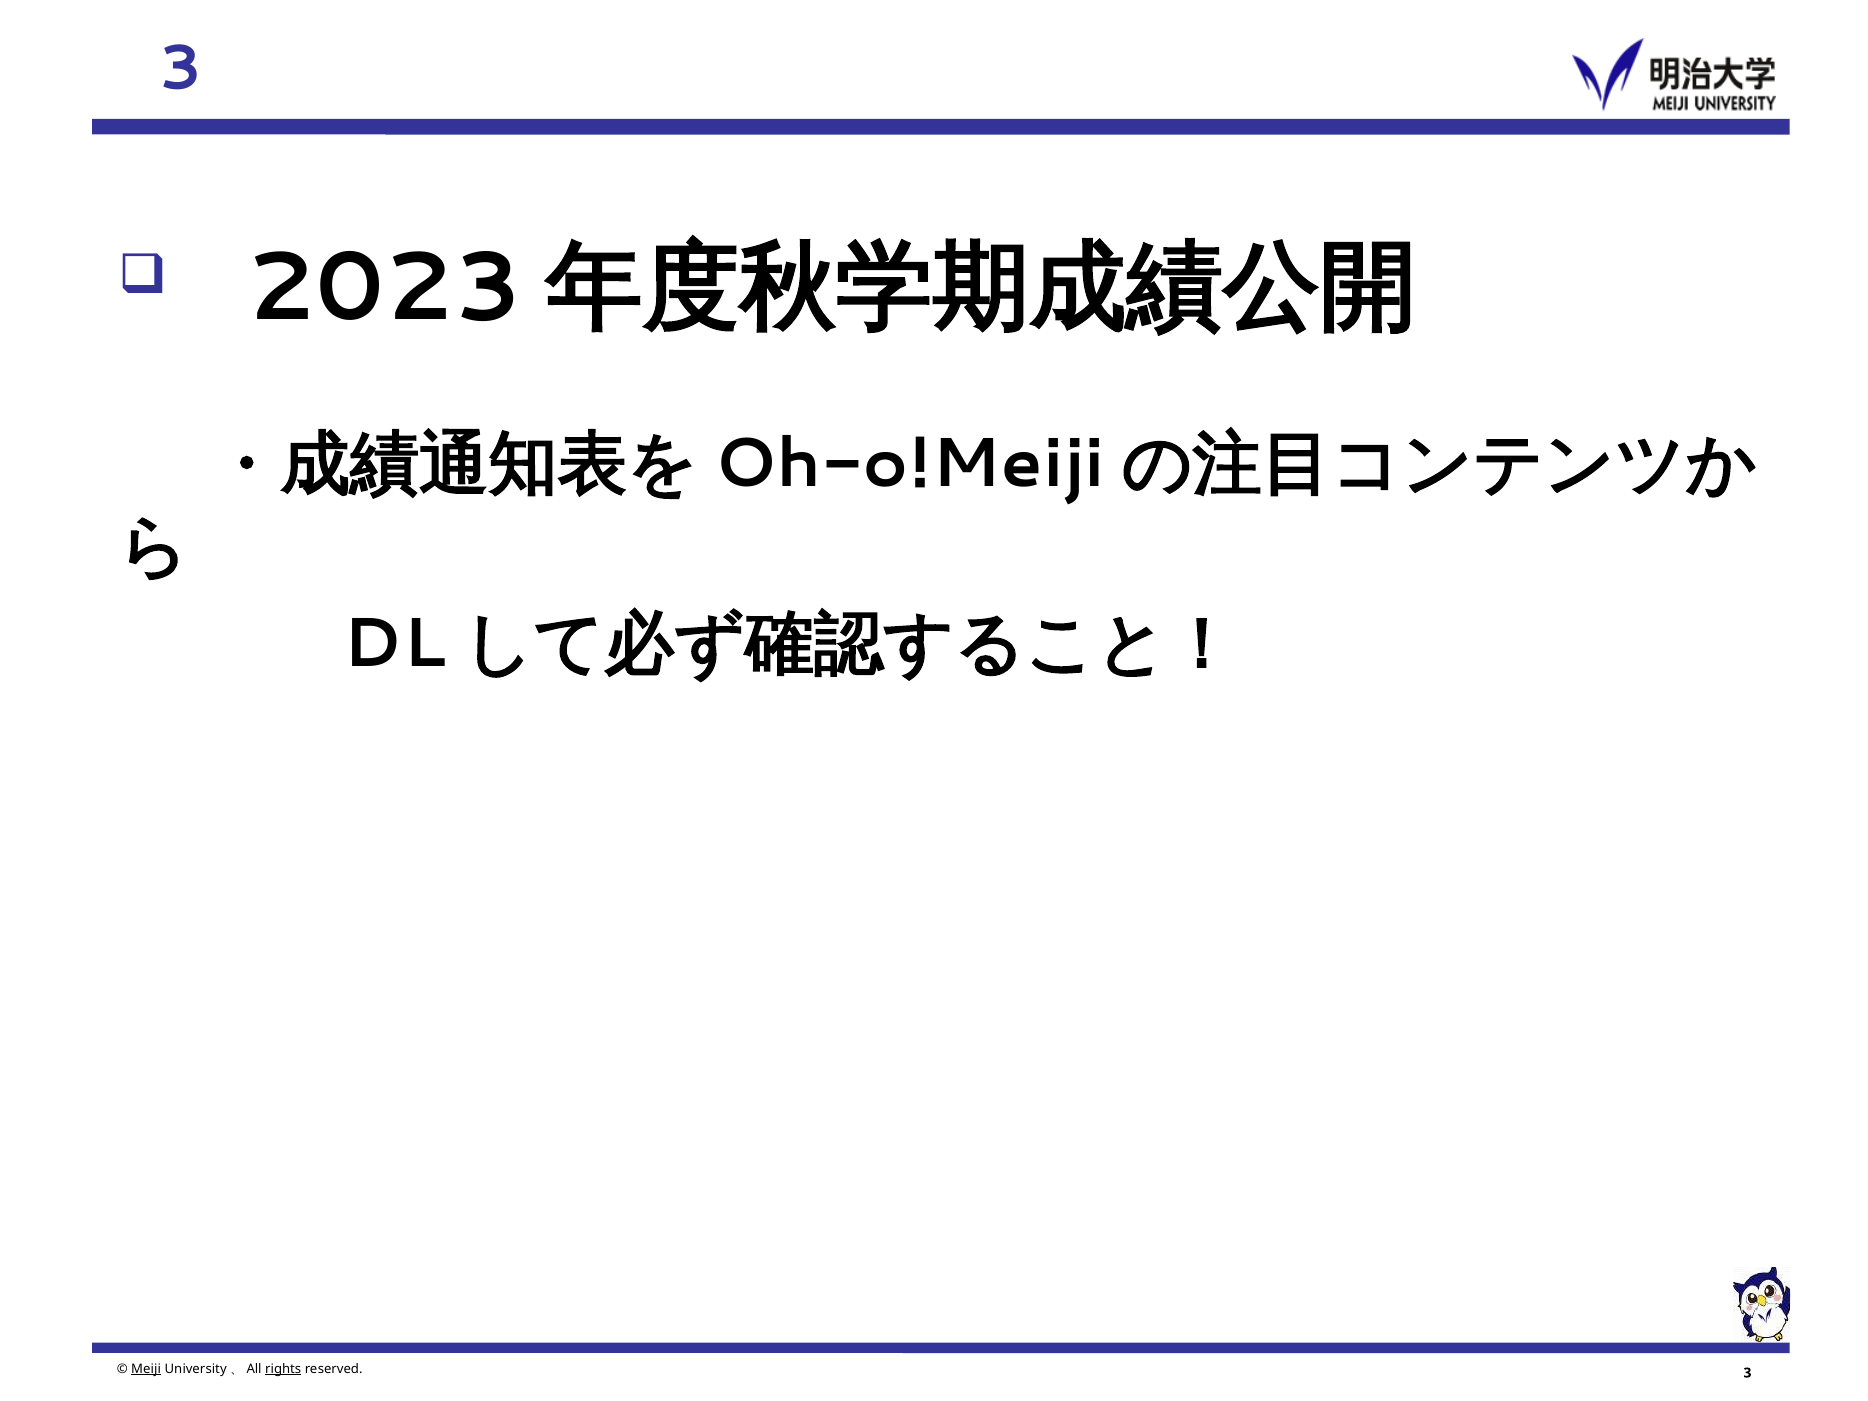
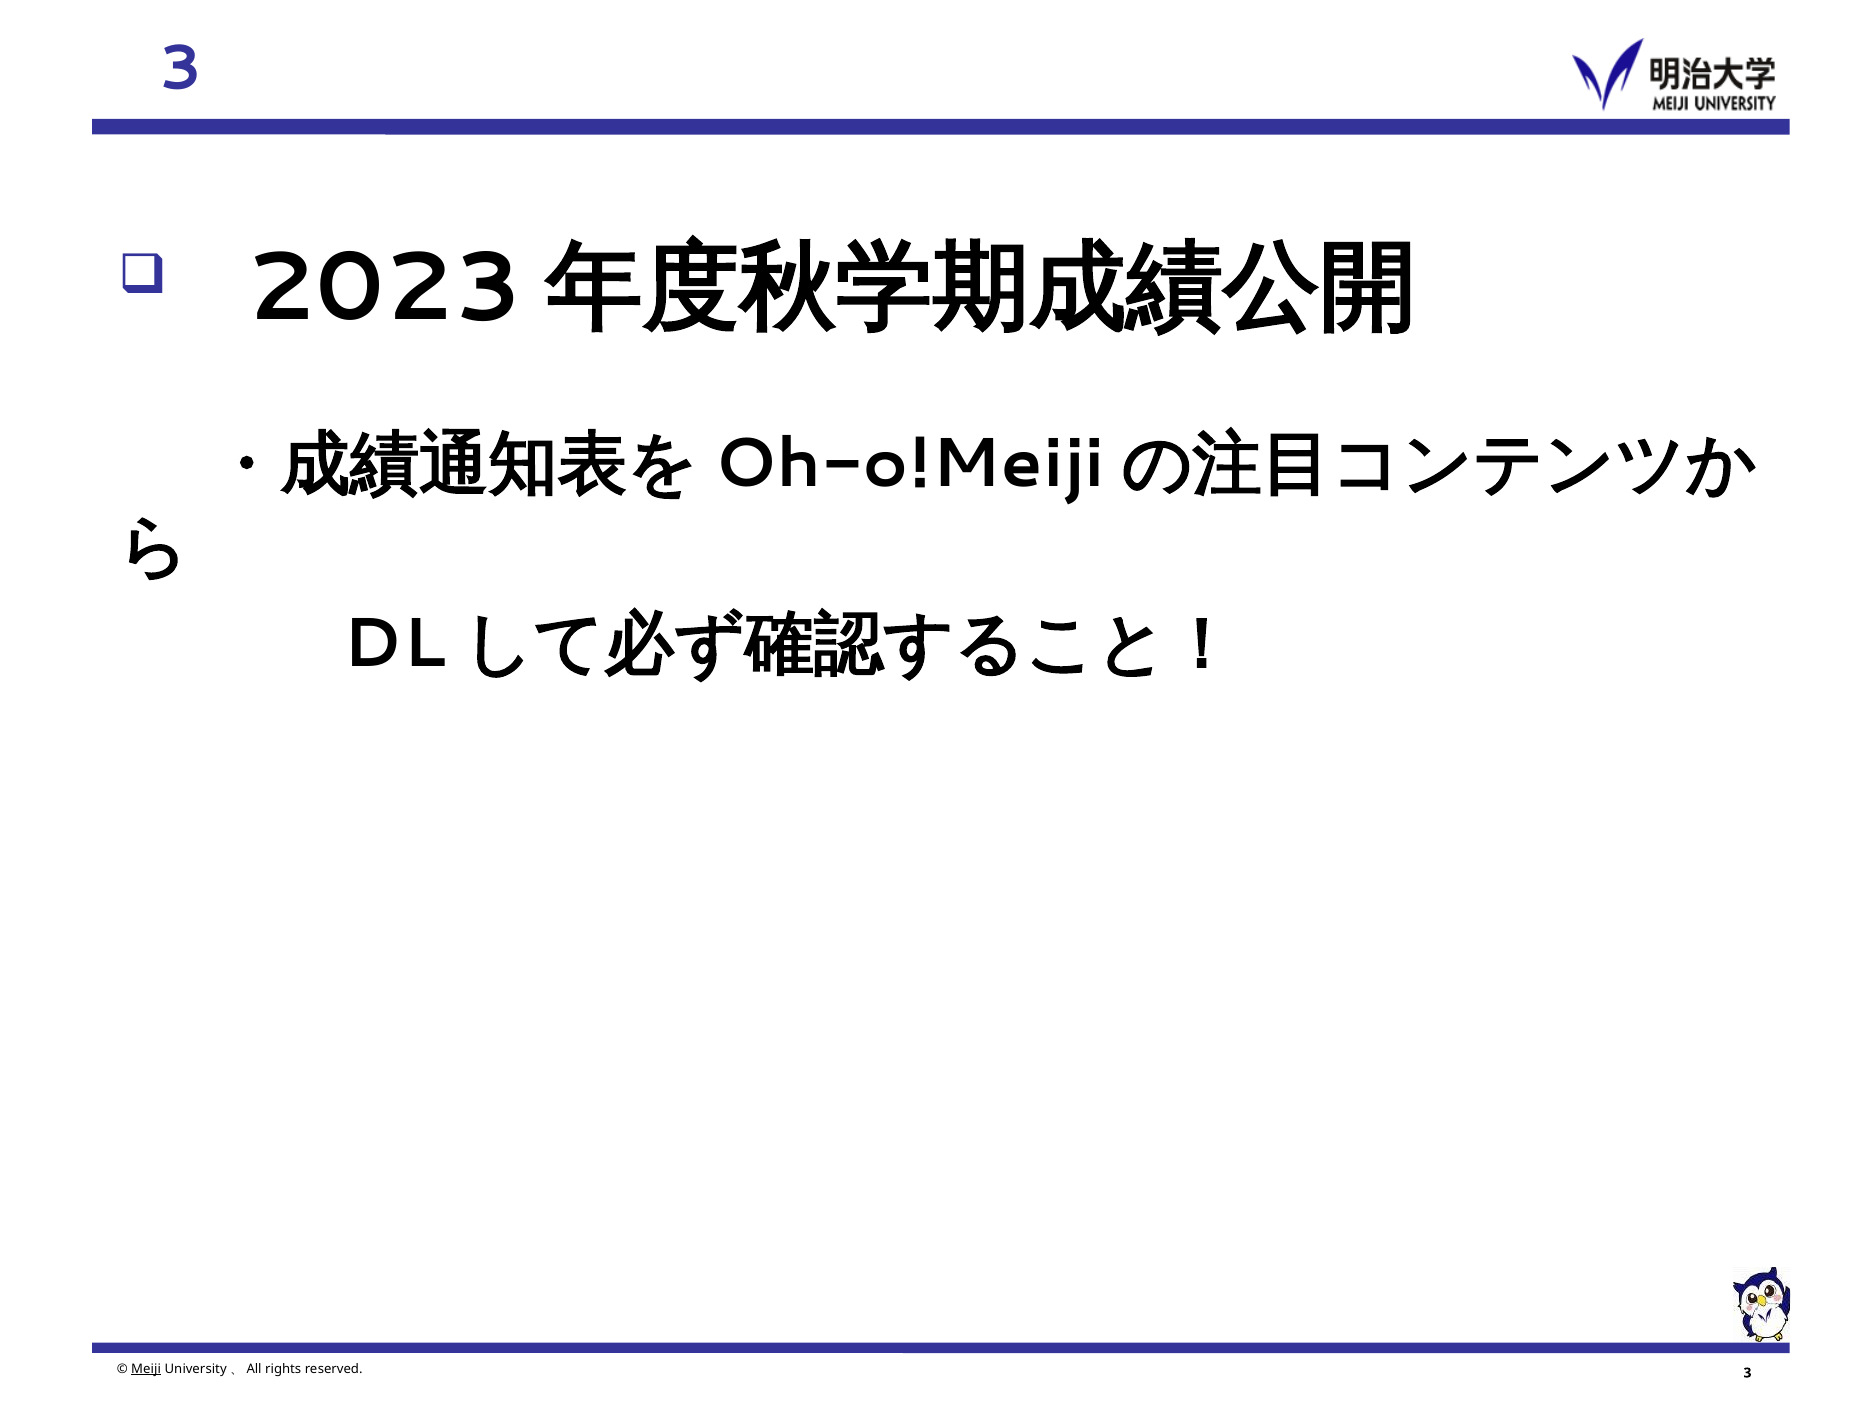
rights underline: present -> none
